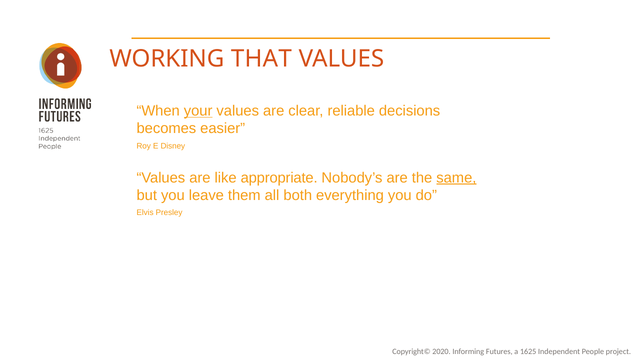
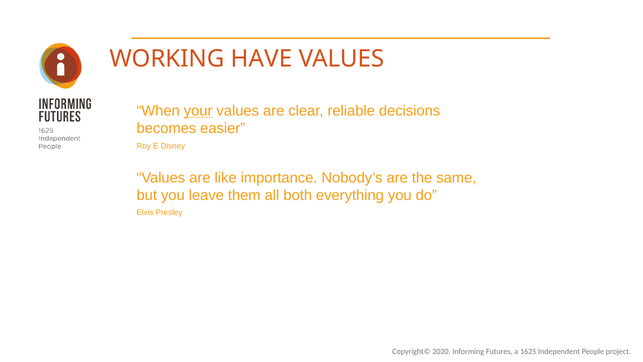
THAT: THAT -> HAVE
appropriate: appropriate -> importance
same underline: present -> none
